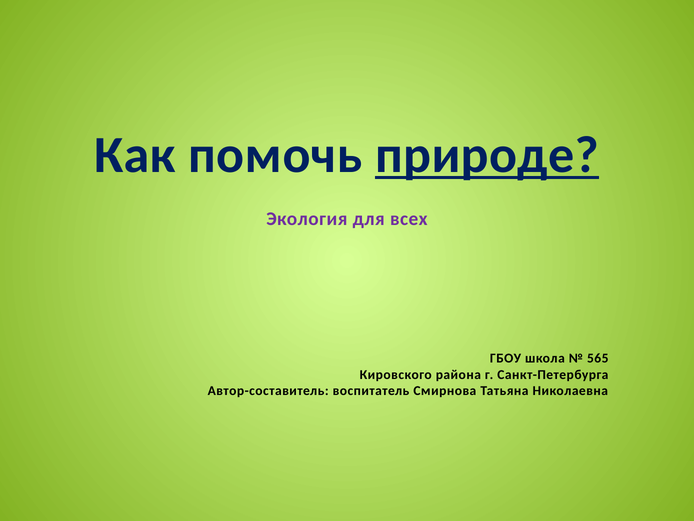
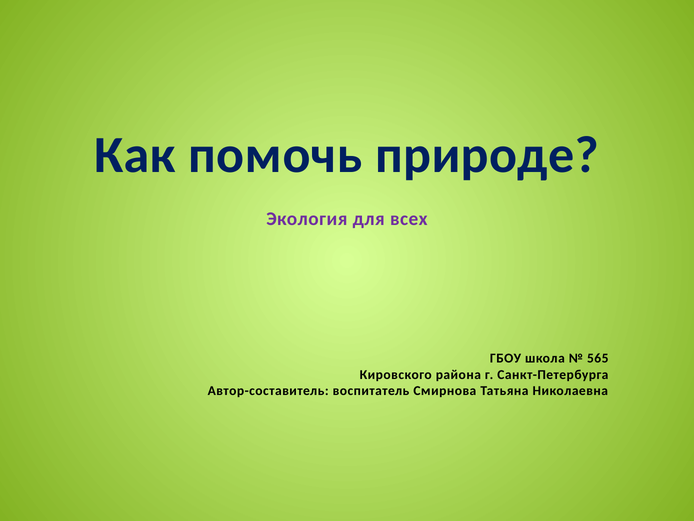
природе underline: present -> none
